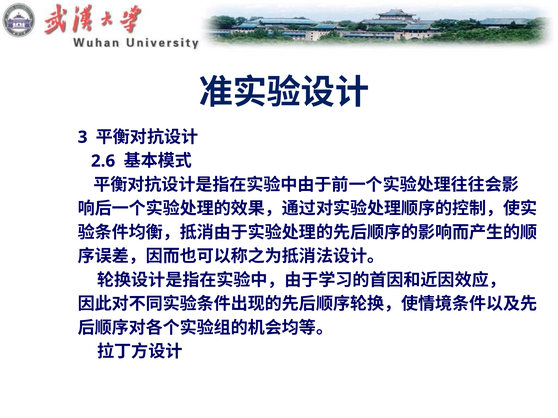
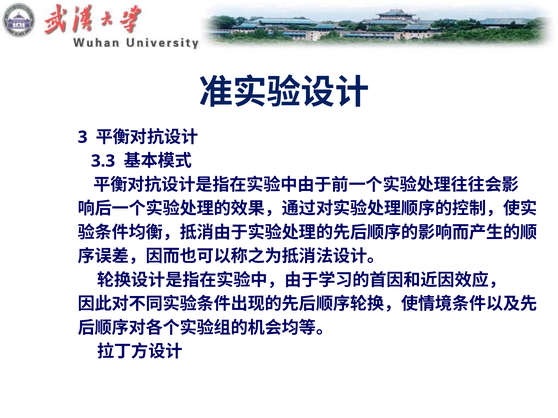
2.6: 2.6 -> 3.3
